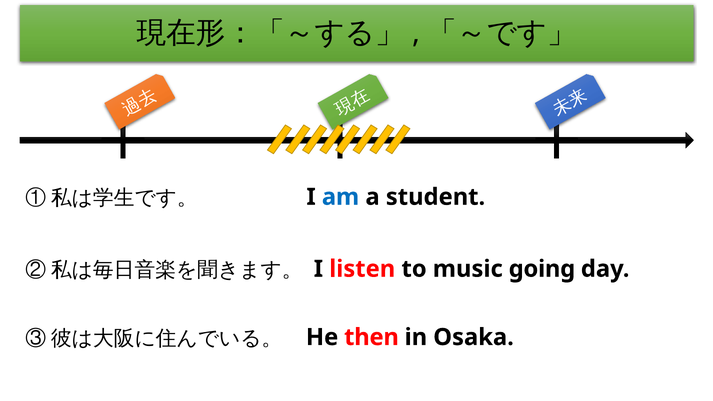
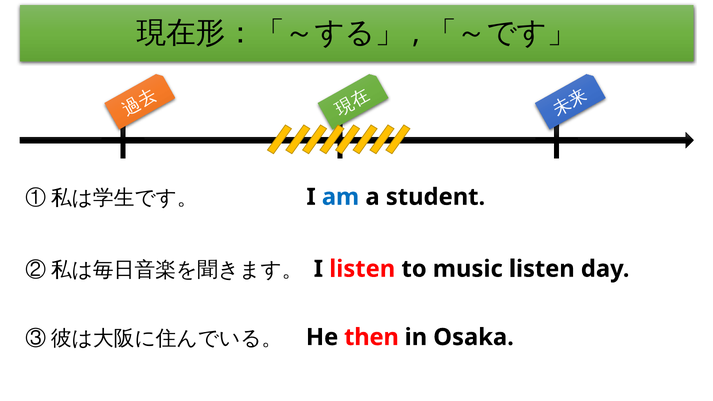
music going: going -> listen
